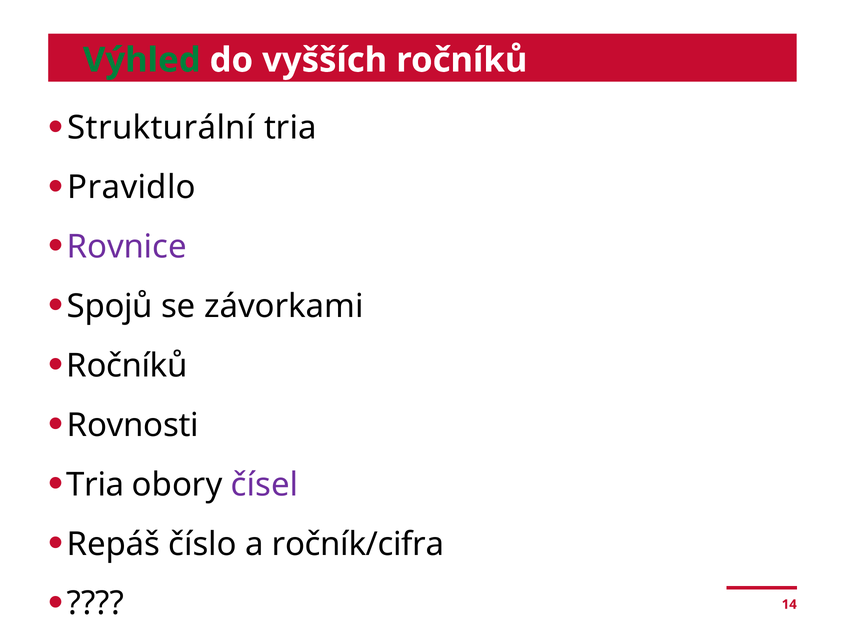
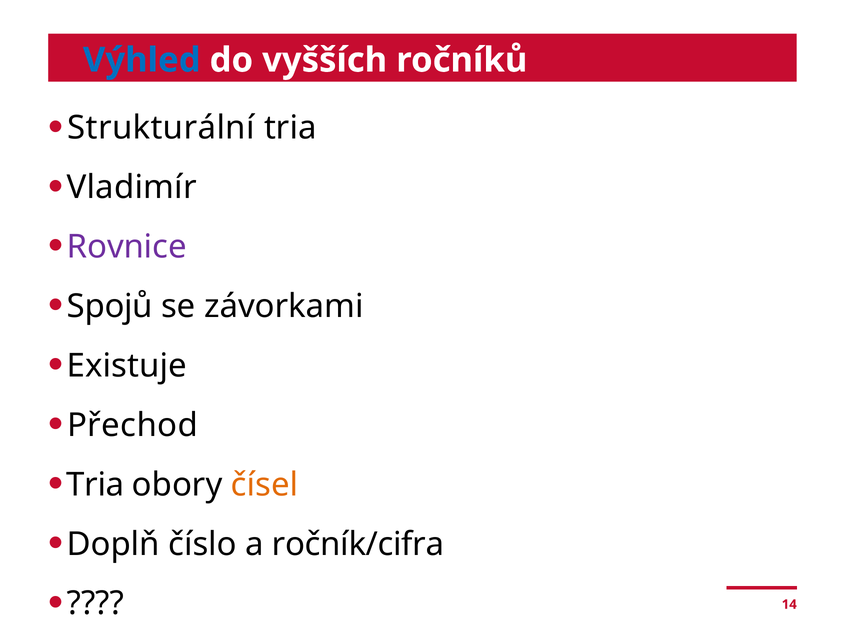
Výhled colour: green -> blue
Pravidlo: Pravidlo -> Vladimír
Ročníků at (127, 366): Ročníků -> Existuje
Rovnosti: Rovnosti -> Přechod
čísel colour: purple -> orange
Repáš: Repáš -> Doplň
